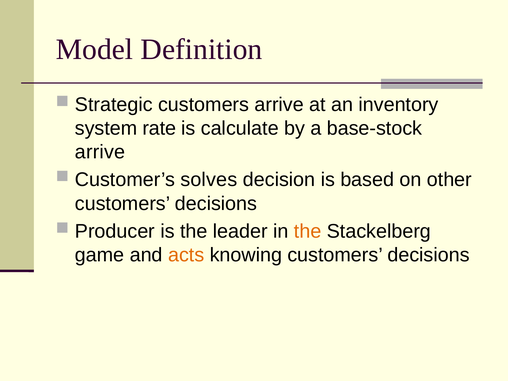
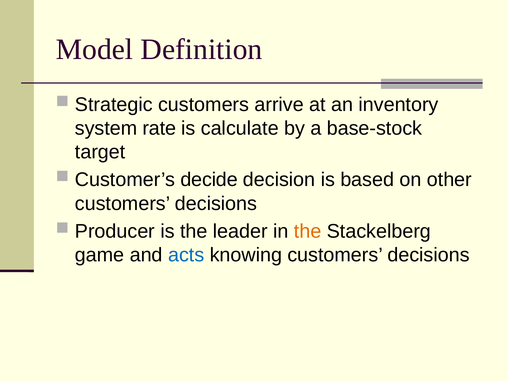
arrive at (100, 152): arrive -> target
solves: solves -> decide
acts colour: orange -> blue
